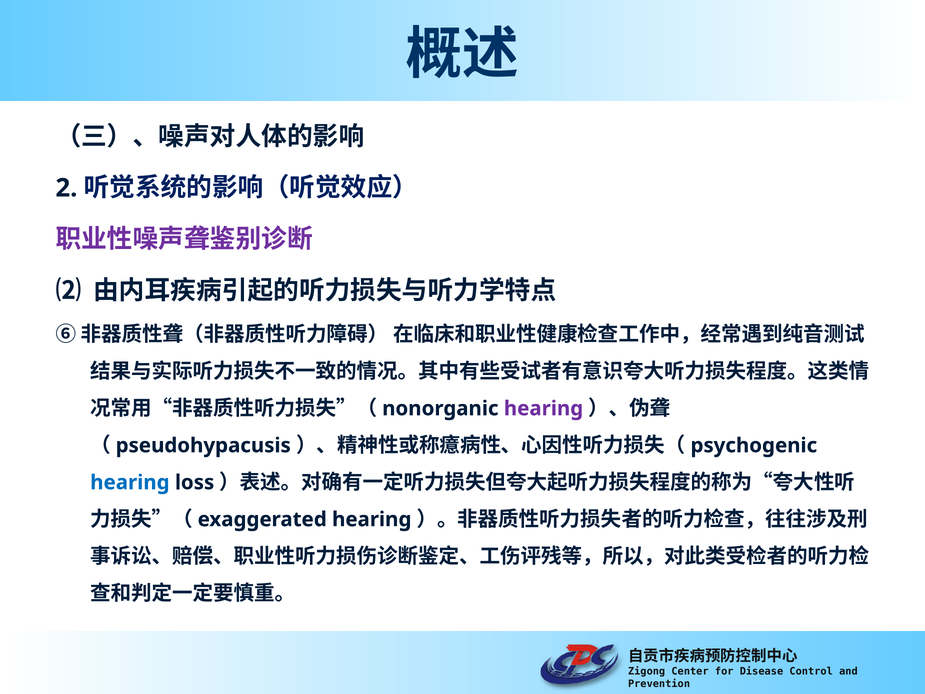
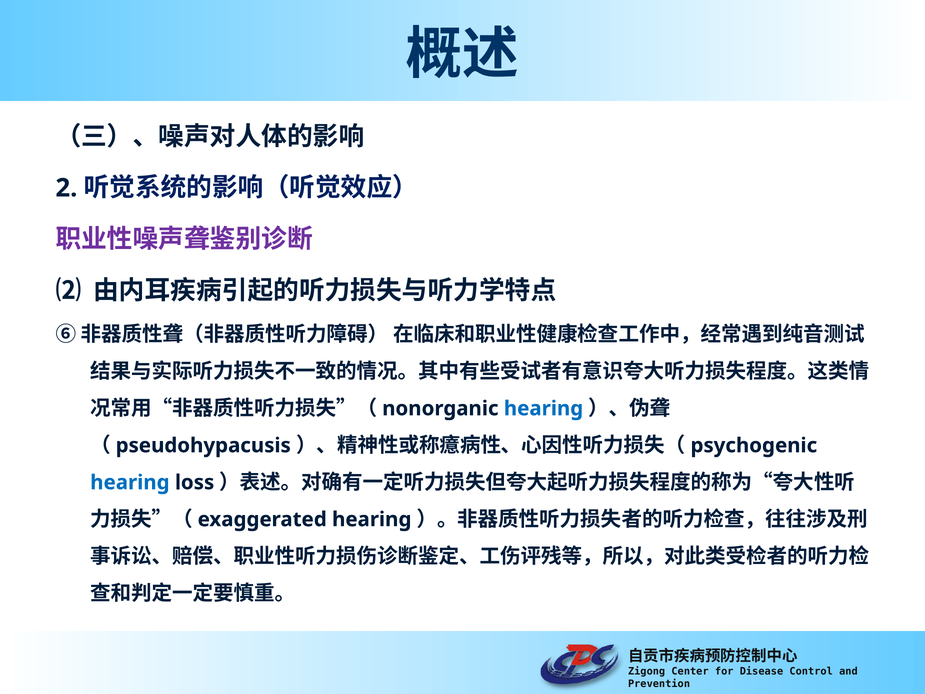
hearing at (543, 408) colour: purple -> blue
